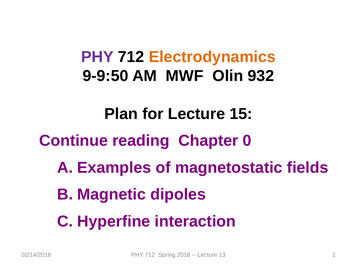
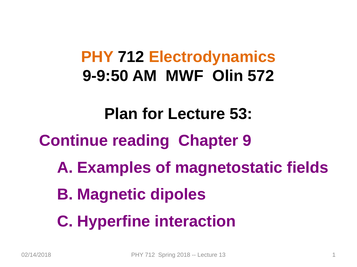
PHY at (97, 57) colour: purple -> orange
932: 932 -> 572
15: 15 -> 53
0: 0 -> 9
